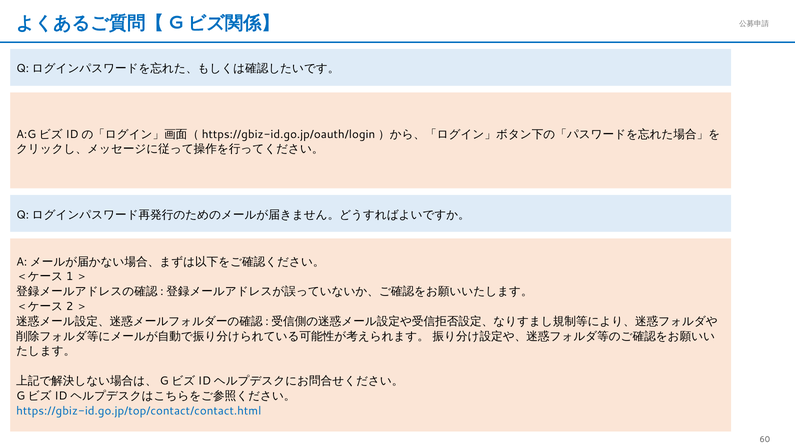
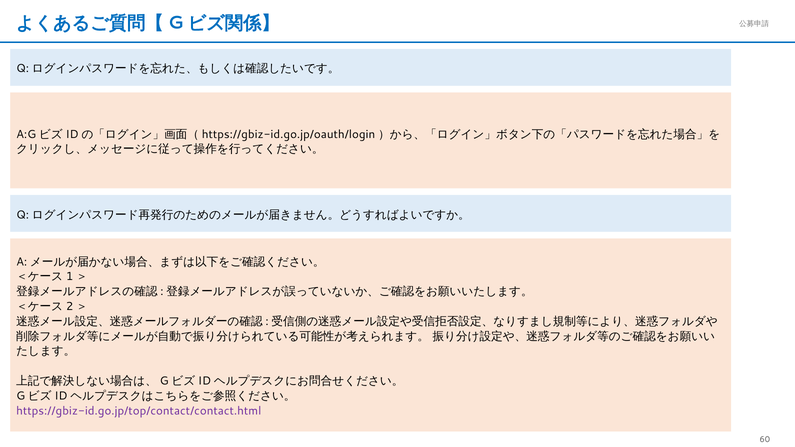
https://gbiz-id.go.jp/top/contact/contact.html colour: blue -> purple
